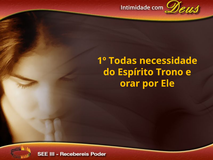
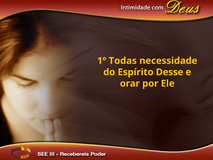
Trono: Trono -> Desse
